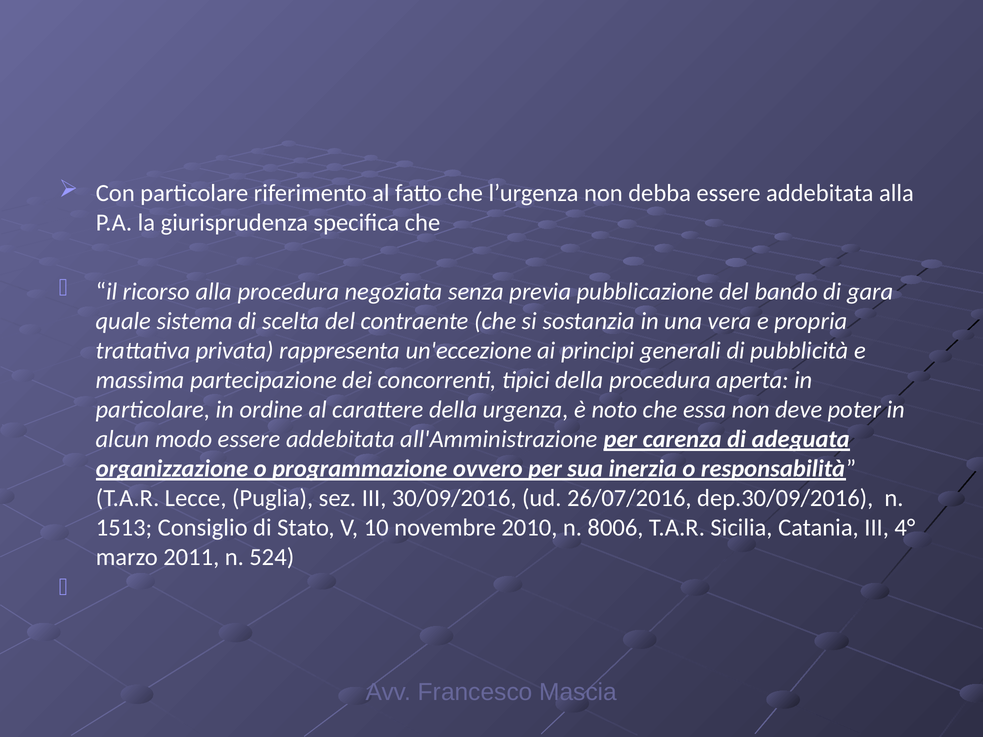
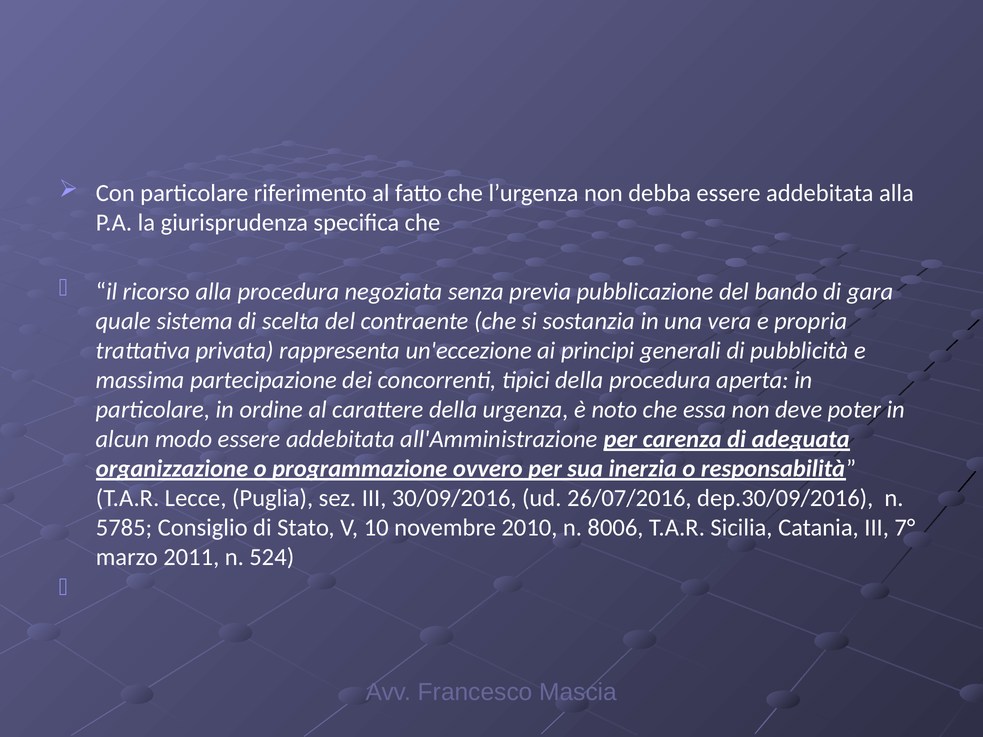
1513: 1513 -> 5785
4°: 4° -> 7°
